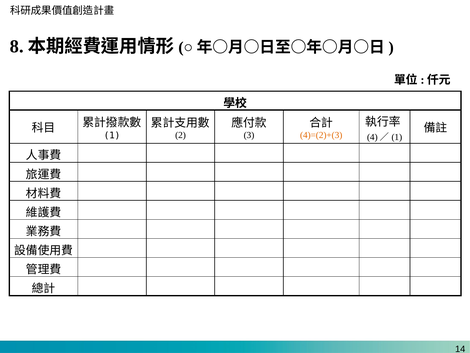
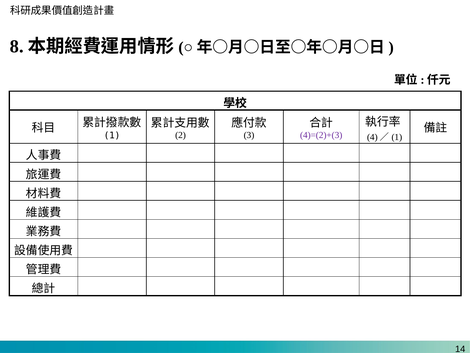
4)=(2)+(3 colour: orange -> purple
